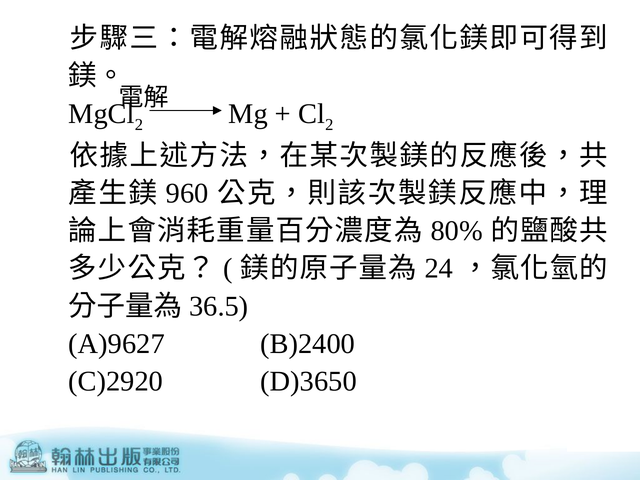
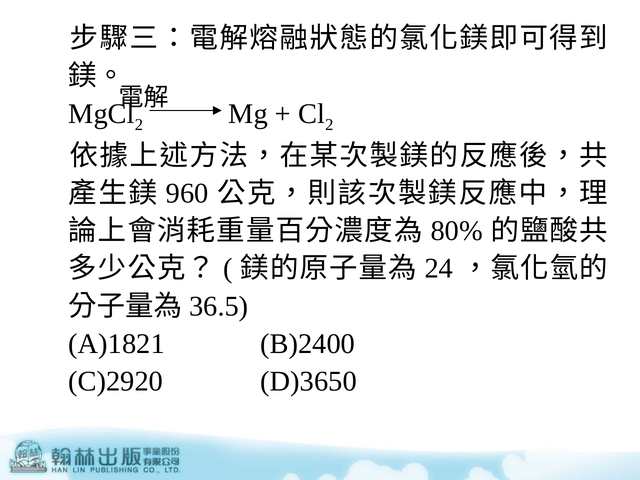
A)9627: A)9627 -> A)1821
